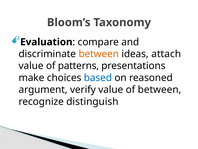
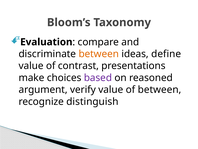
attach: attach -> define
patterns: patterns -> contrast
based colour: blue -> purple
